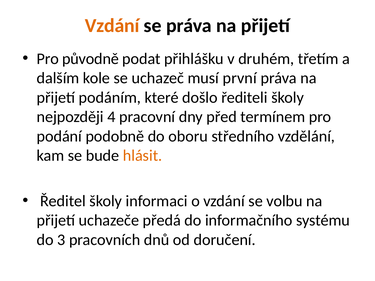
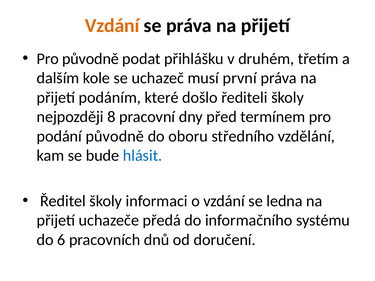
4: 4 -> 8
podání podobně: podobně -> původně
hlásit colour: orange -> blue
volbu: volbu -> ledna
3: 3 -> 6
